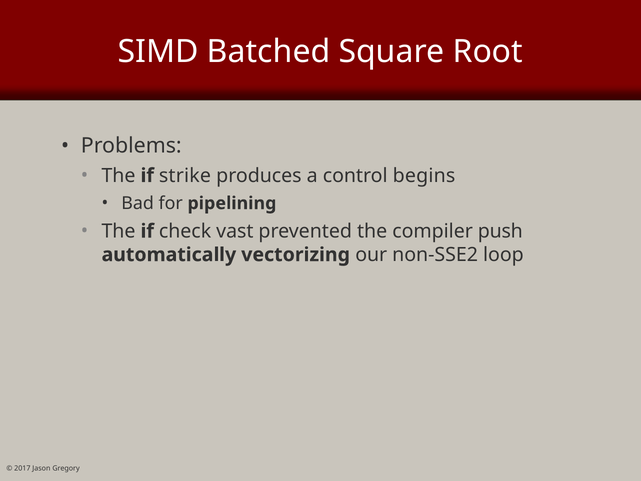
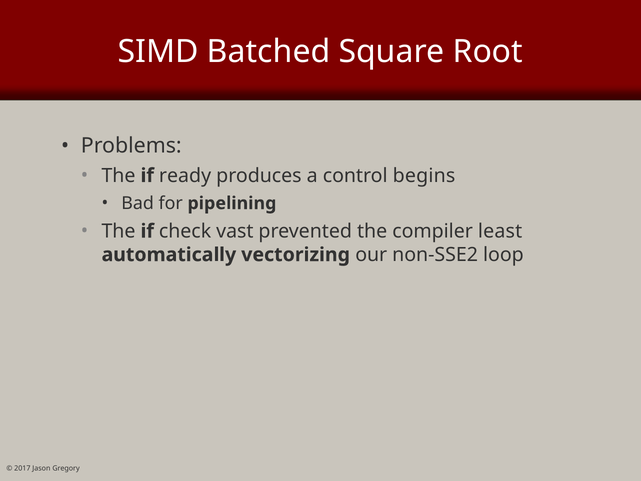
strike: strike -> ready
push: push -> least
